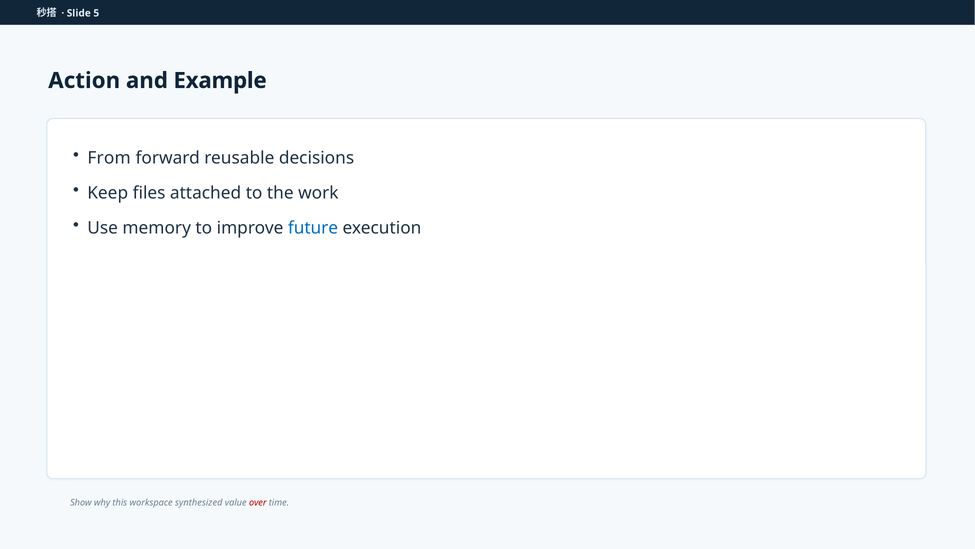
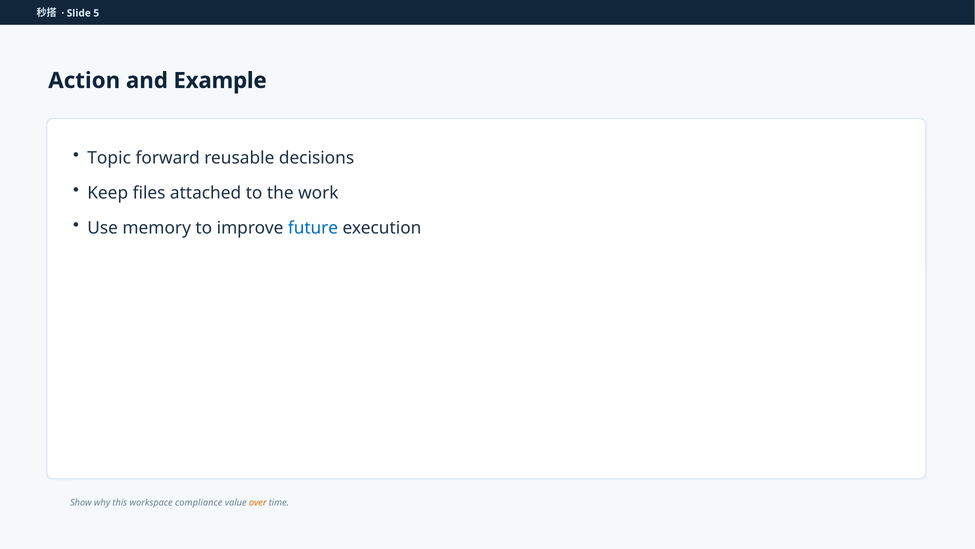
From: From -> Topic
synthesized: synthesized -> compliance
over colour: red -> orange
